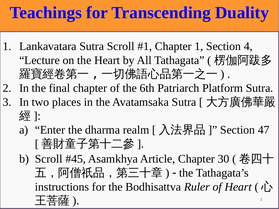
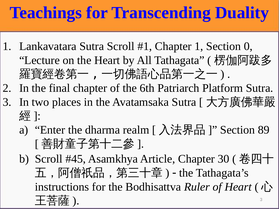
4: 4 -> 0
47: 47 -> 89
